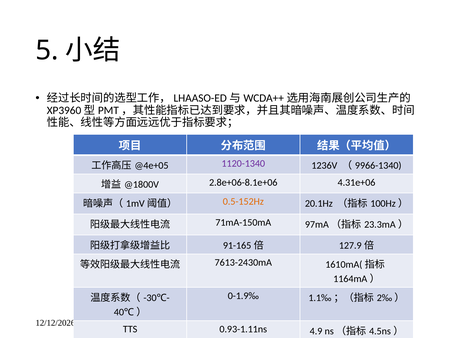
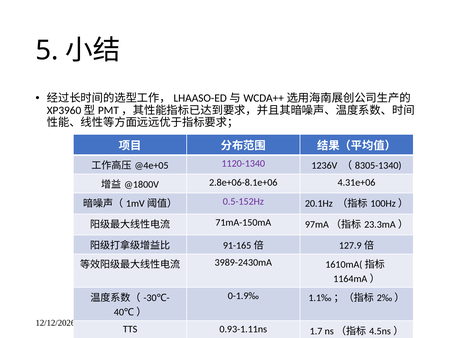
9966-1340: 9966-1340 -> 8305-1340
0.5-152Hz colour: orange -> purple
7613-2430mA: 7613-2430mA -> 3989-2430mA
4.9: 4.9 -> 1.7
